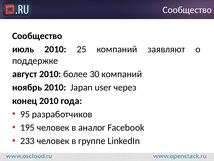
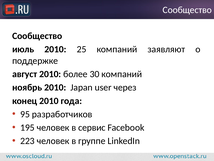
аналог: аналог -> сервис
233: 233 -> 223
